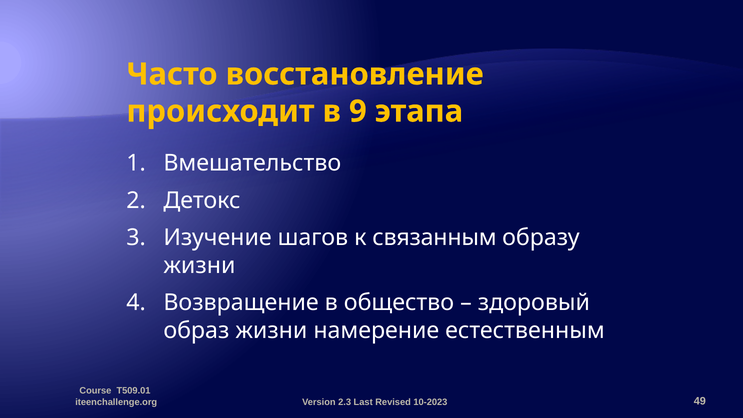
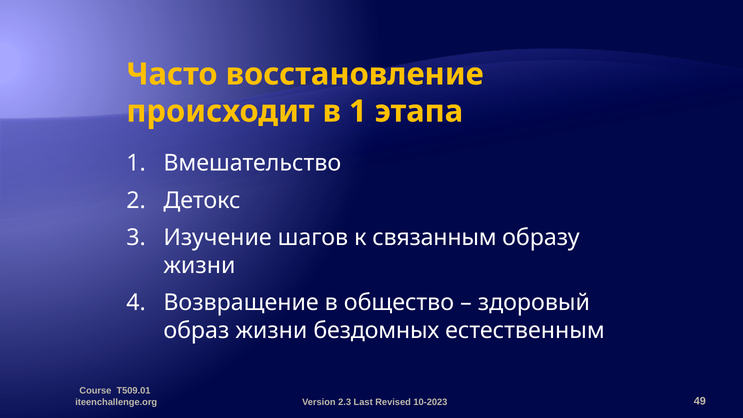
в 9: 9 -> 1
намерение: намерение -> бездомных
